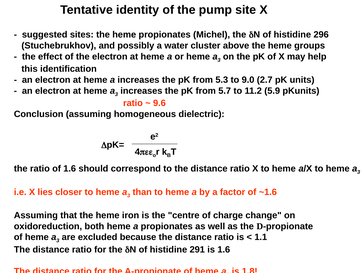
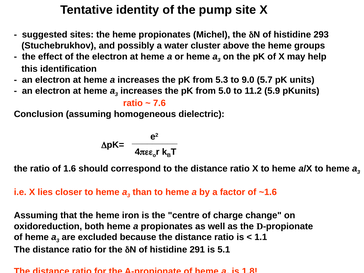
296: 296 -> 293
2.7: 2.7 -> 5.7
5.7: 5.7 -> 5.0
9.6: 9.6 -> 7.6
is 1.6: 1.6 -> 5.1
